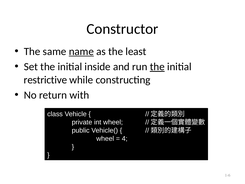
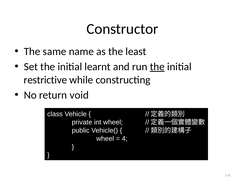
name underline: present -> none
inside: inside -> learnt
with: with -> void
